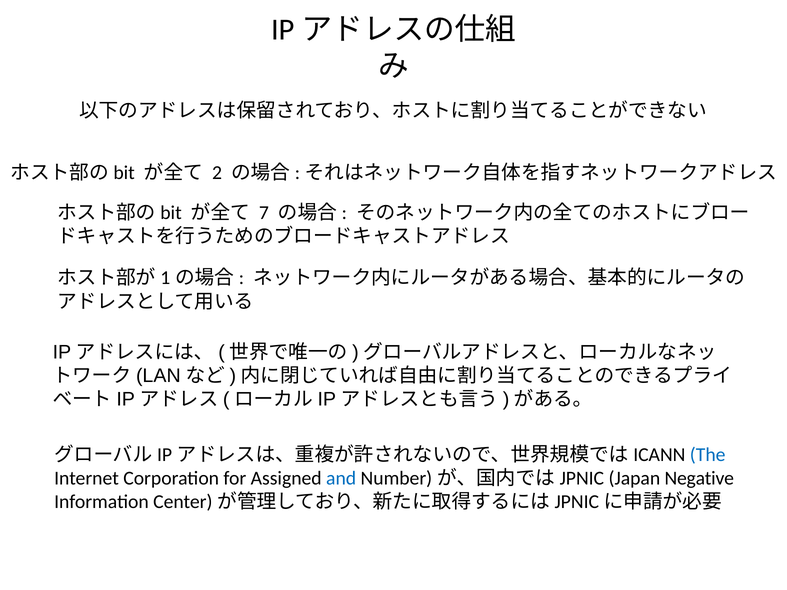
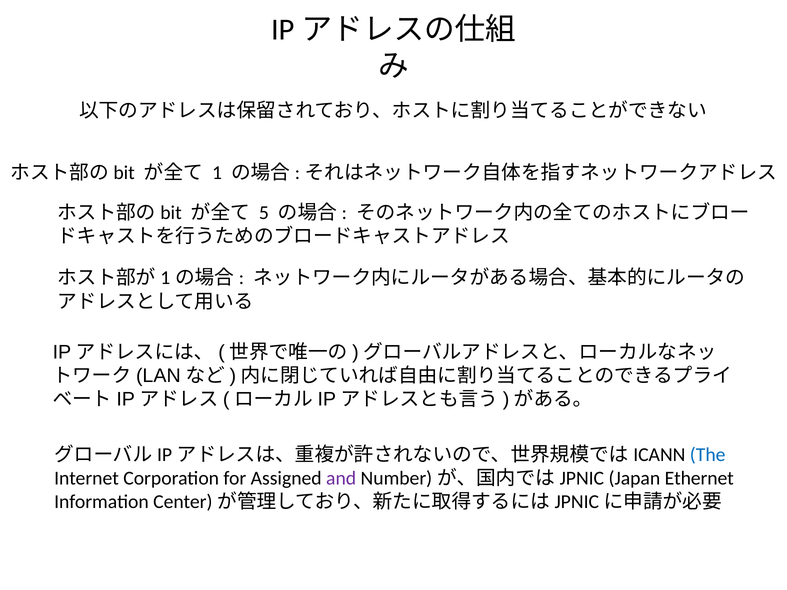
2: 2 -> 1
7: 7 -> 5
and colour: blue -> purple
Negative: Negative -> Ethernet
